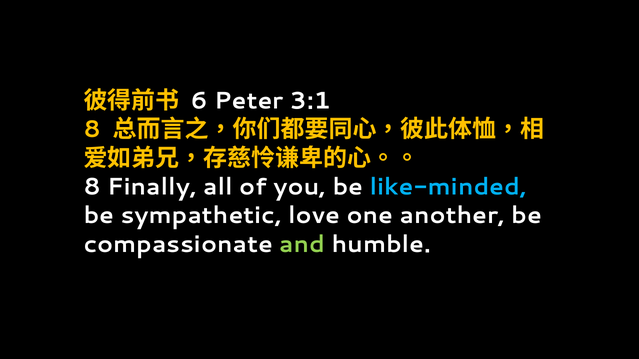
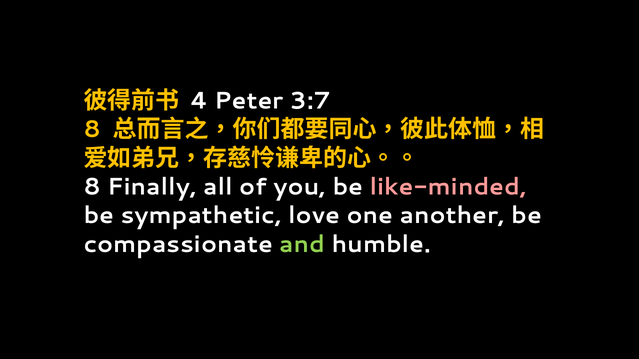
6: 6 -> 4
3:1: 3:1 -> 3:7
like-minded colour: light blue -> pink
